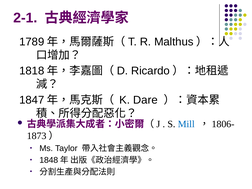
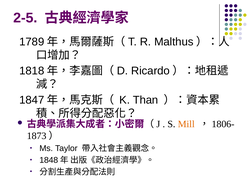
2-1: 2-1 -> 2-5
Dare: Dare -> Than
Mill colour: blue -> orange
